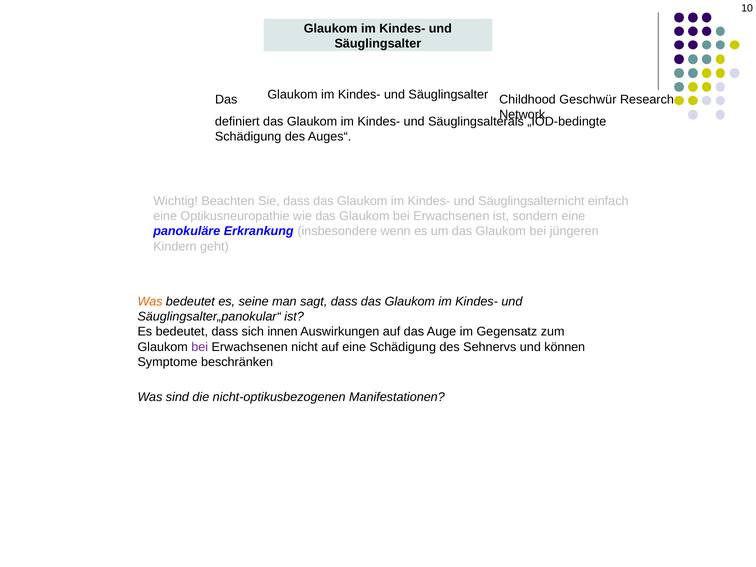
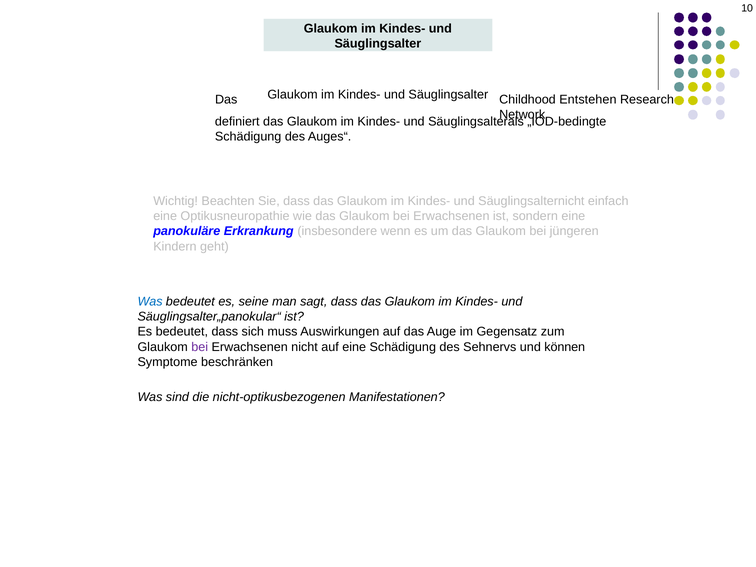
Geschwür: Geschwür -> Entstehen
Was at (150, 302) colour: orange -> blue
innen: innen -> muss
